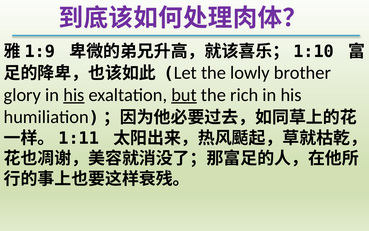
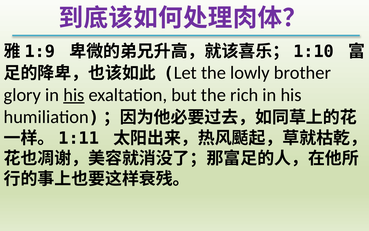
but underline: present -> none
